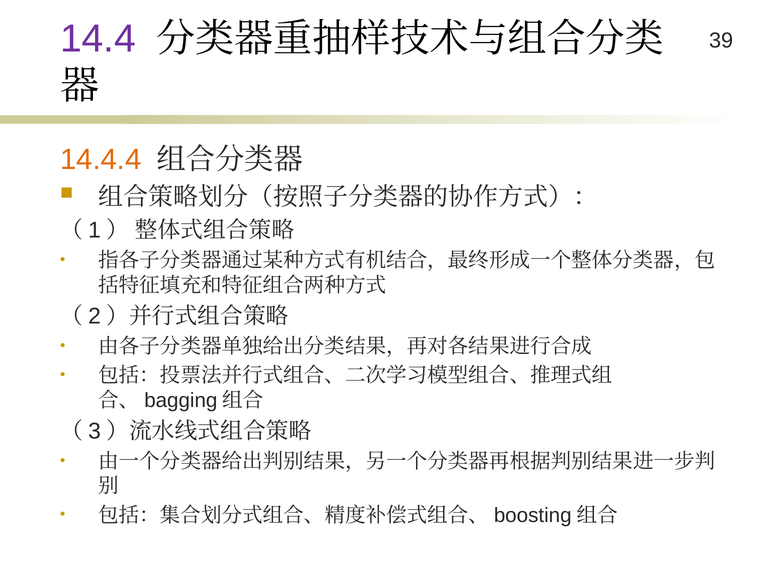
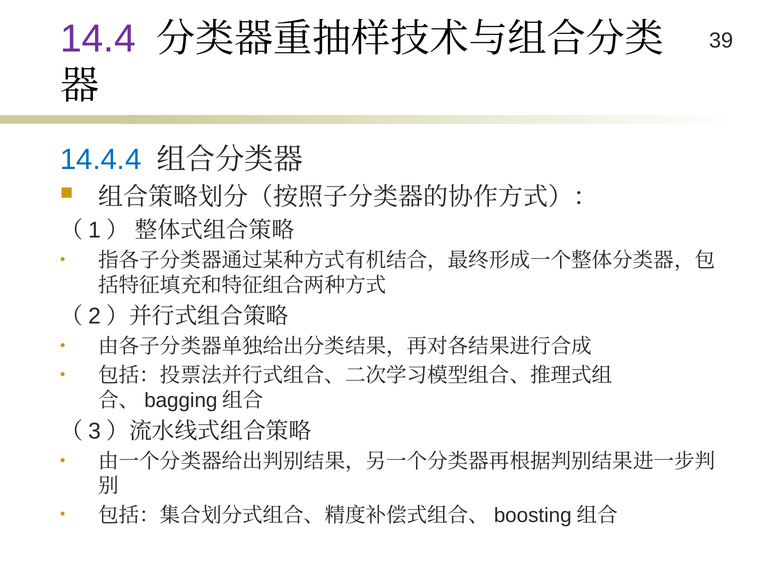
14.4.4 colour: orange -> blue
